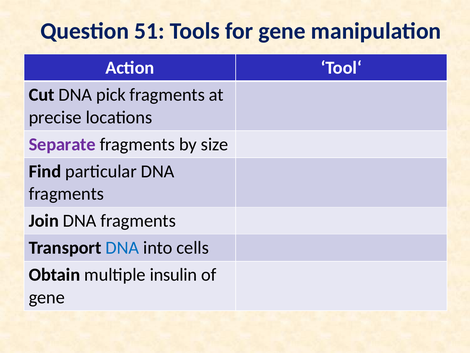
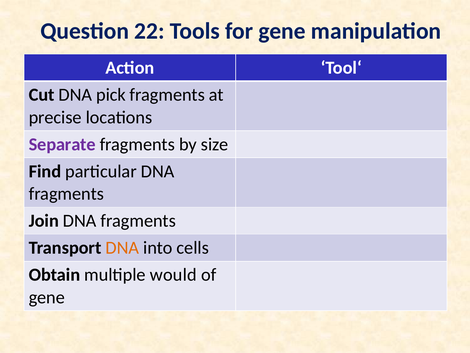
51: 51 -> 22
DNA at (122, 248) colour: blue -> orange
insulin: insulin -> would
